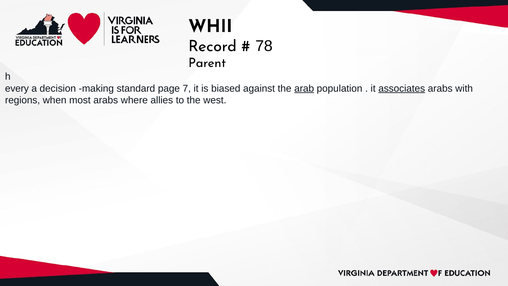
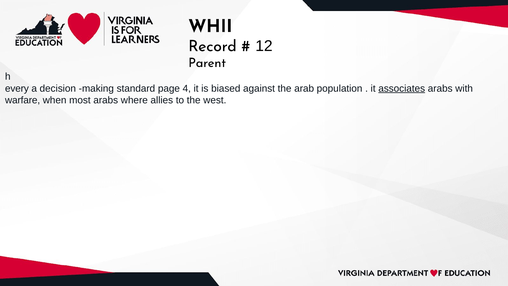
78: 78 -> 12
7: 7 -> 4
arab underline: present -> none
regions: regions -> warfare
